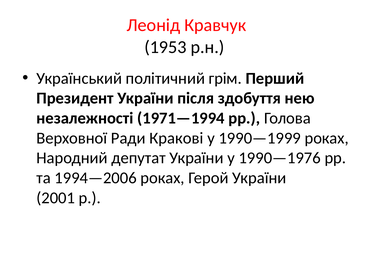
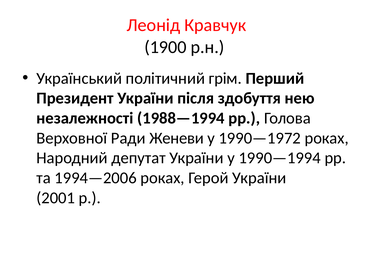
1953: 1953 -> 1900
1971—1994: 1971—1994 -> 1988—1994
Кракові: Кракові -> Женеви
1990—1999: 1990—1999 -> 1990—1972
1990—1976: 1990—1976 -> 1990—1994
